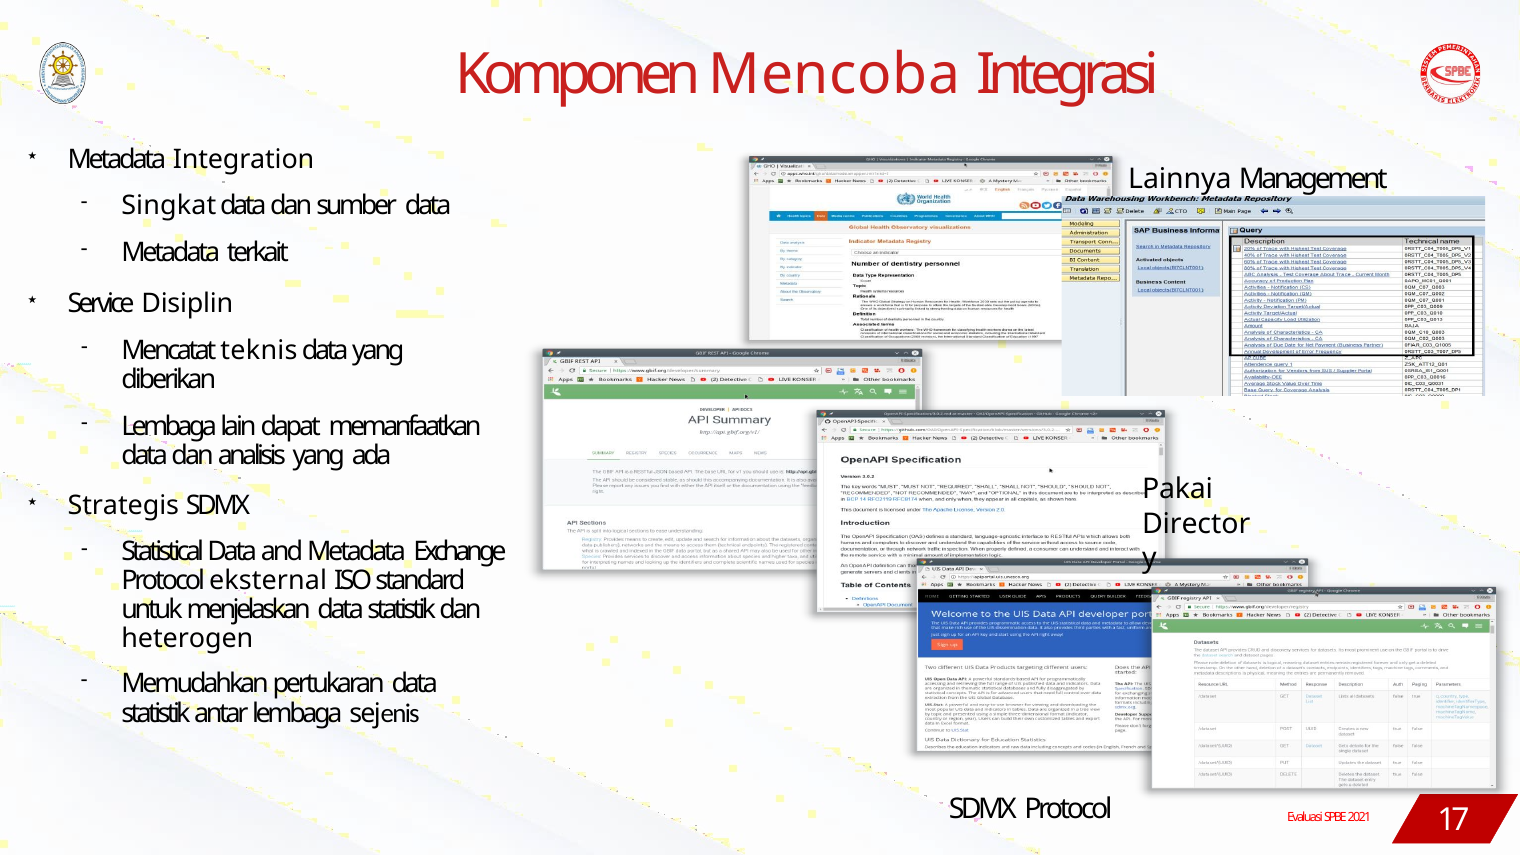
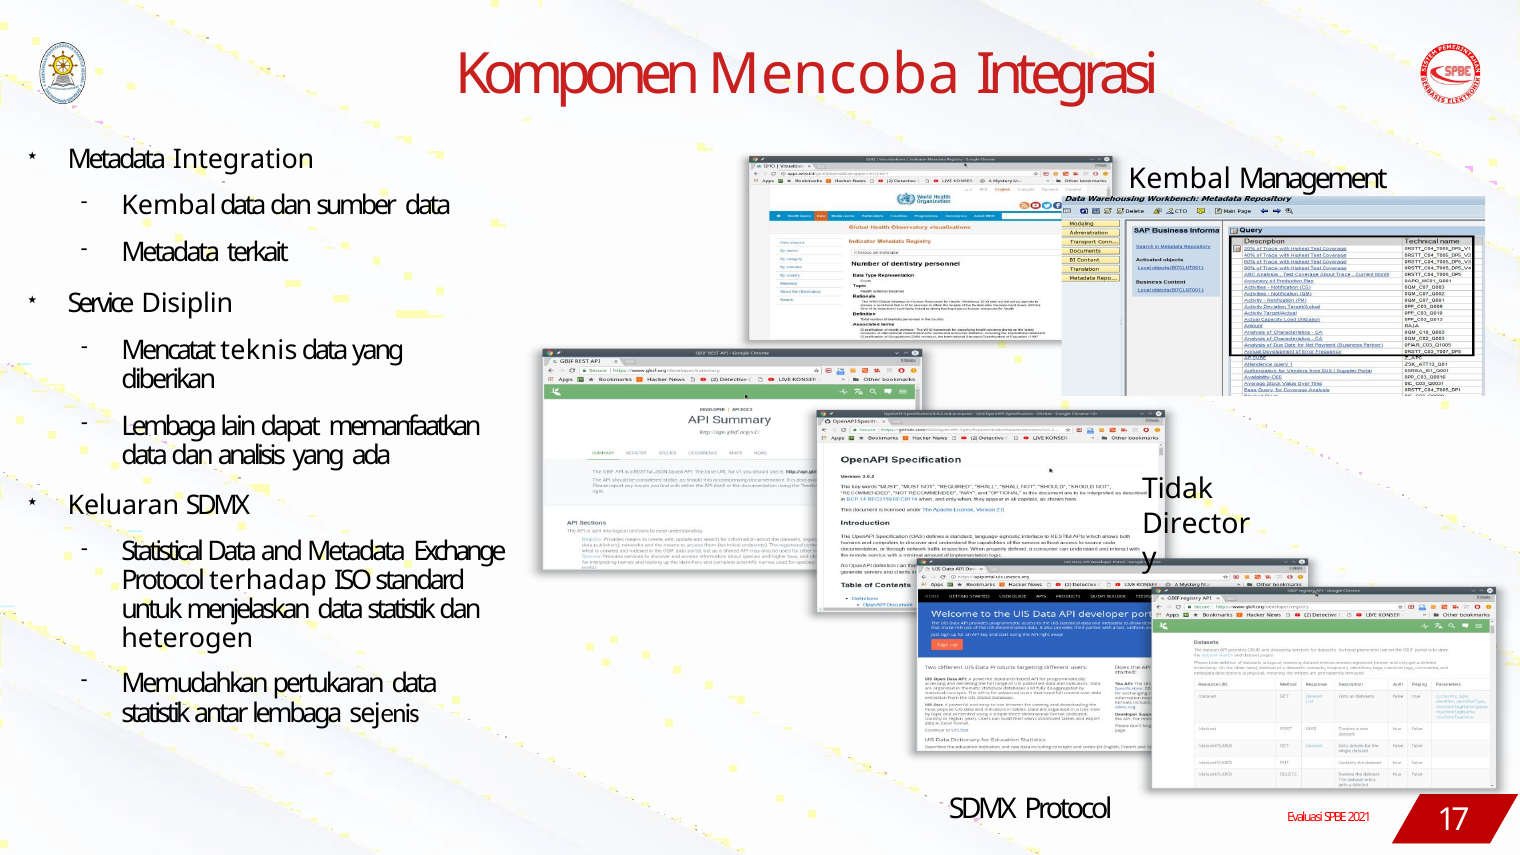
Lainnya at (1180, 179): Lainnya -> Kembal
Singkat at (169, 206): Singkat -> Kembal
Pakai: Pakai -> Tidak
Strategis: Strategis -> Keluaran
eksternal: eksternal -> terhadap
